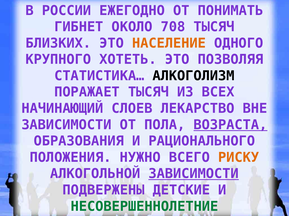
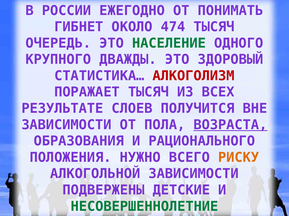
708: 708 -> 474
БЛИЗКИХ: БЛИЗКИХ -> ОЧЕРЕДЬ
НАСЕЛЕНИЕ colour: orange -> green
ХОТЕТЬ: ХОТЕТЬ -> ДВАЖДЫ
ПОЗВОЛЯЯ: ПОЗВОЛЯЯ -> ЗДОРОВЫЙ
АЛКОГОЛИЗМ colour: black -> red
НАЧИНАЮЩИЙ: НАЧИНАЮЩИЙ -> РЕЗУЛЬТАТЕ
ЛЕКАРСТВО: ЛЕКАРСТВО -> ПОЛУЧИТСЯ
ЗАВИСИМОСТИ at (194, 174) underline: present -> none
